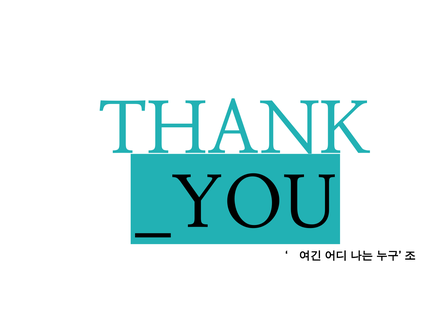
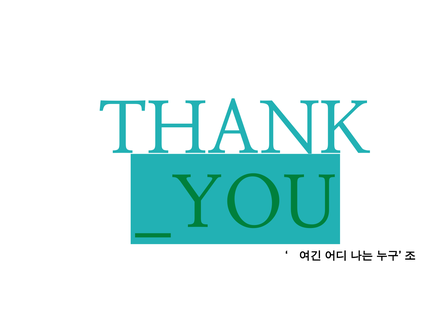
_YOU colour: black -> green
